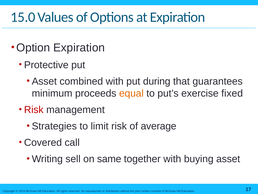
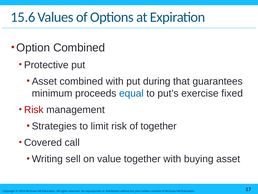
15.0: 15.0 -> 15.6
Option Expiration: Expiration -> Combined
equal colour: orange -> blue
of average: average -> together
same: same -> value
